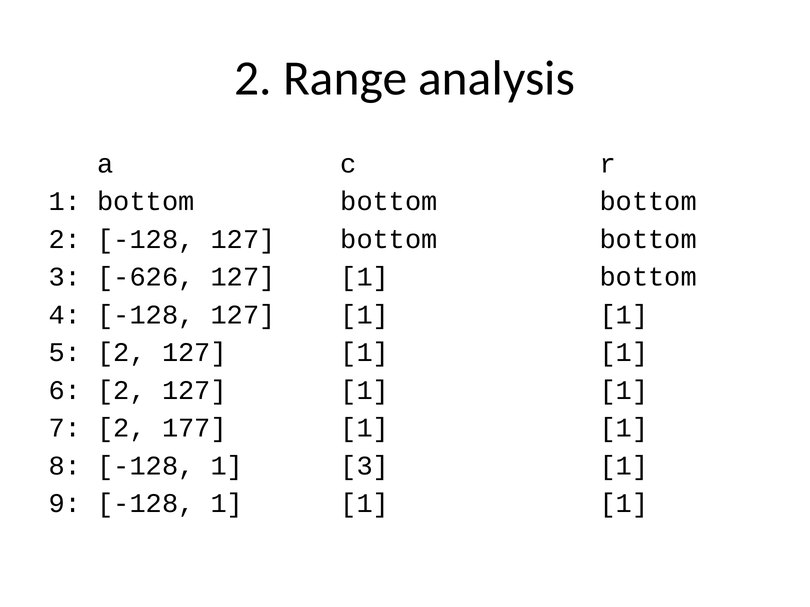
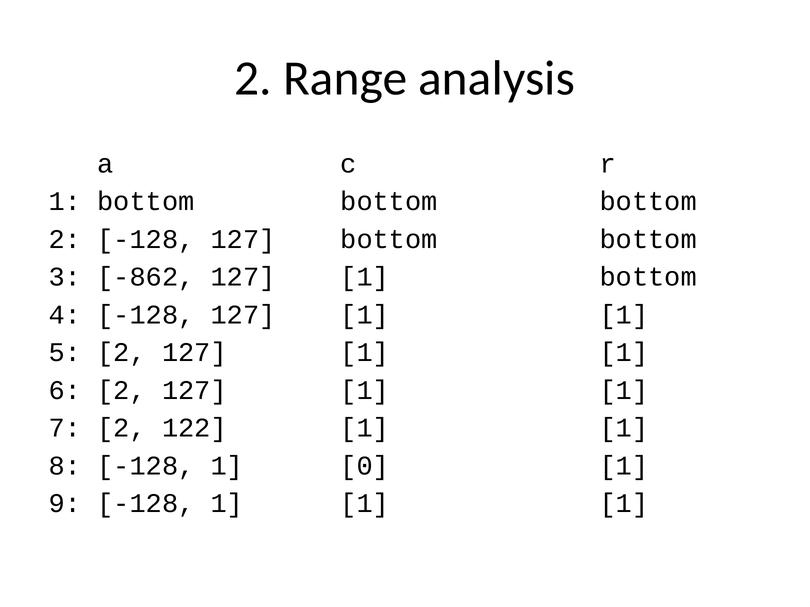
-626: -626 -> -862
177: 177 -> 122
1 3: 3 -> 0
